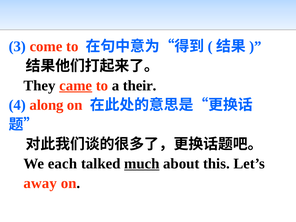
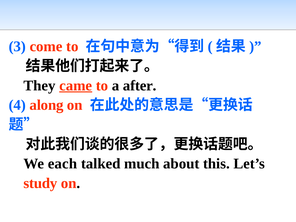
their: their -> after
much underline: present -> none
away: away -> study
